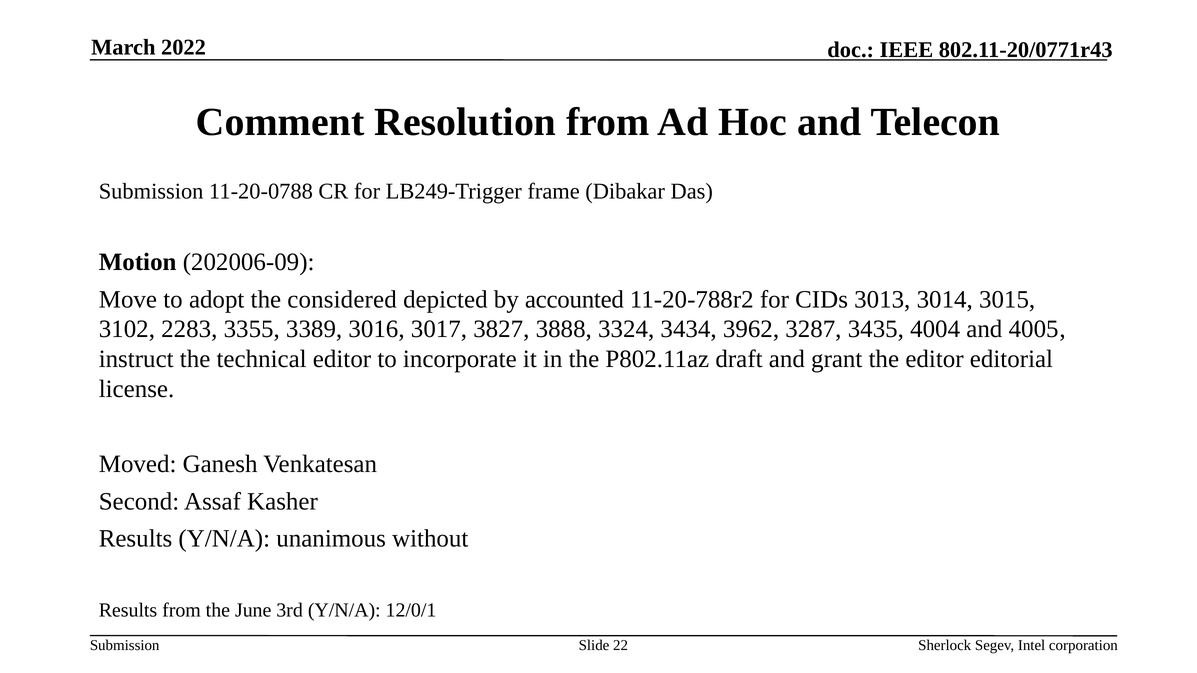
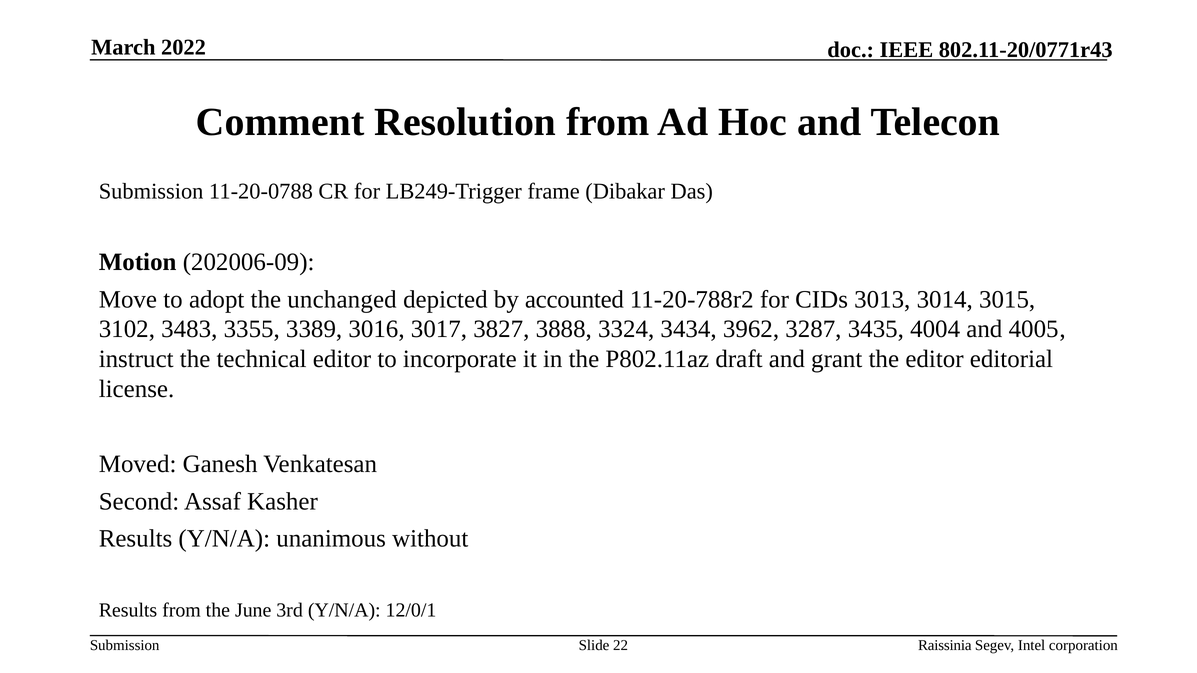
considered: considered -> unchanged
2283: 2283 -> 3483
Sherlock: Sherlock -> Raissinia
